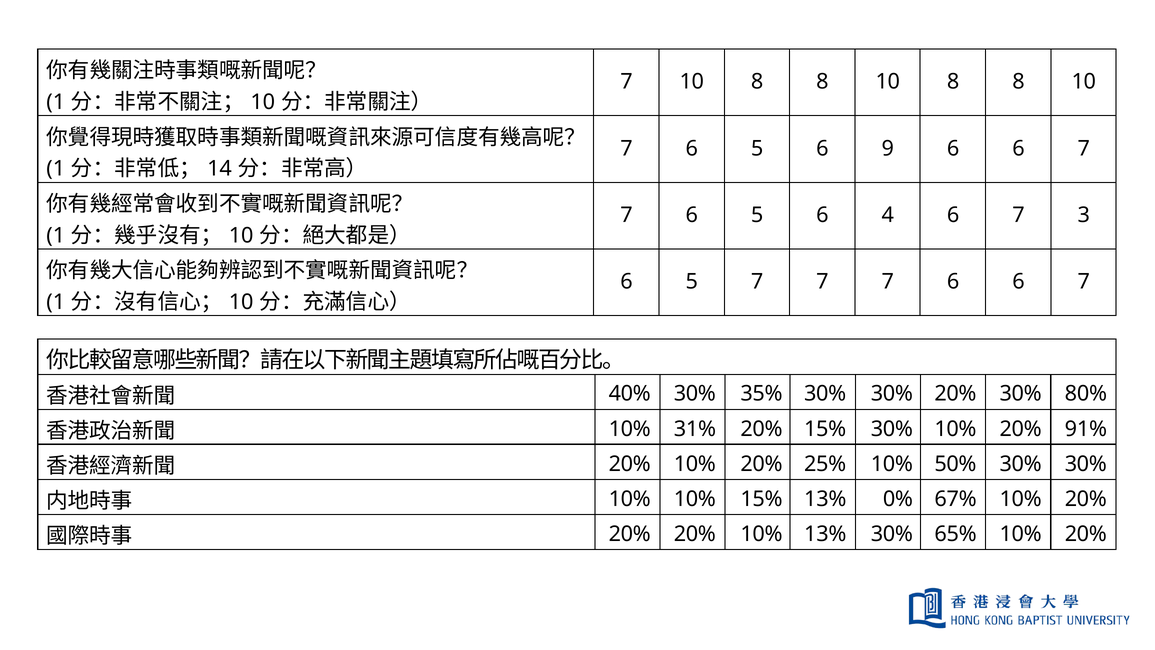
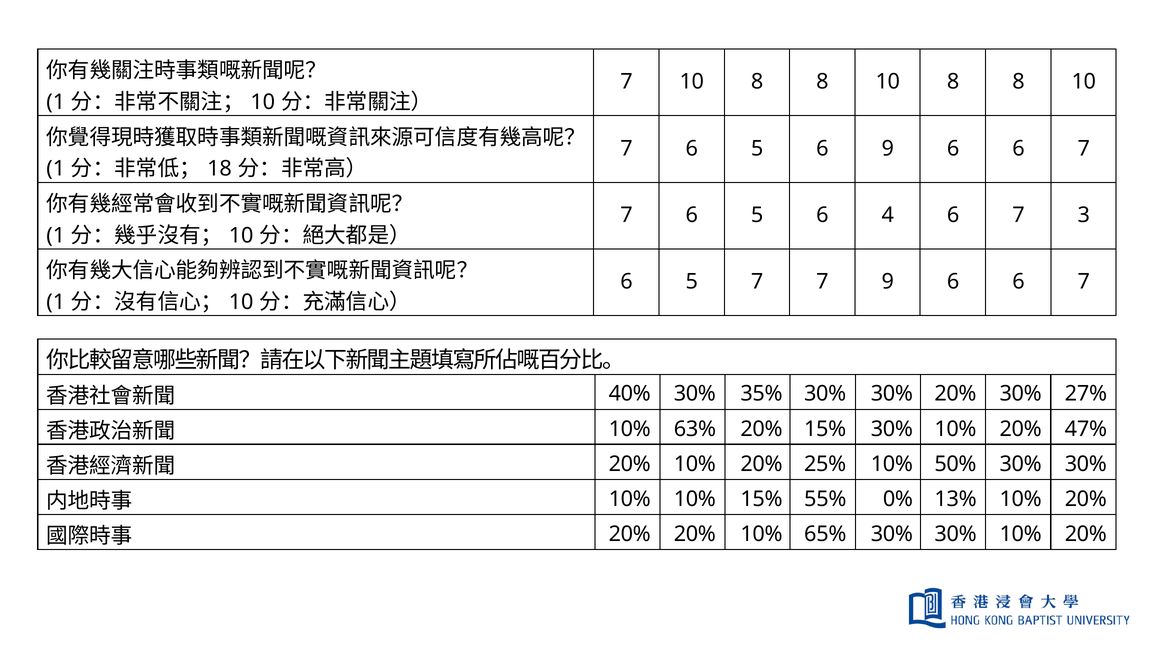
14: 14 -> 18
7 7 7: 7 -> 9
80%: 80% -> 27%
31%: 31% -> 63%
91%: 91% -> 47%
15% 13%: 13% -> 55%
67%: 67% -> 13%
10% 13%: 13% -> 65%
65% at (956, 534): 65% -> 30%
